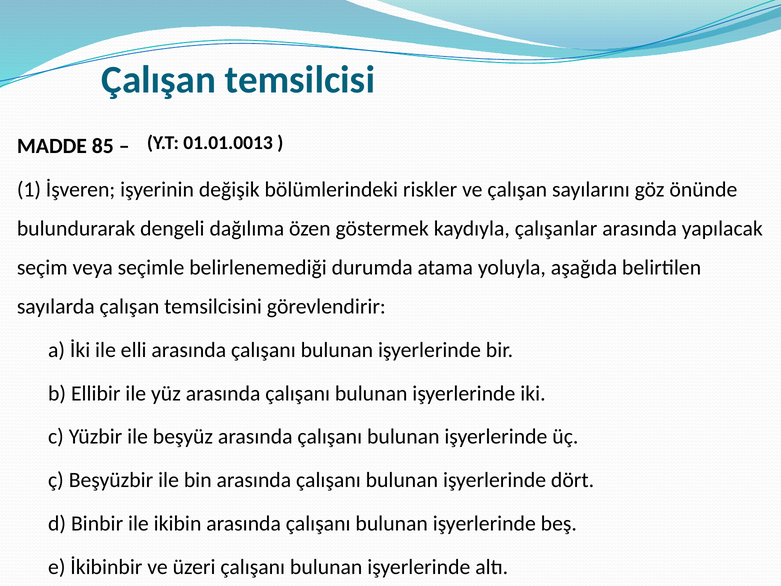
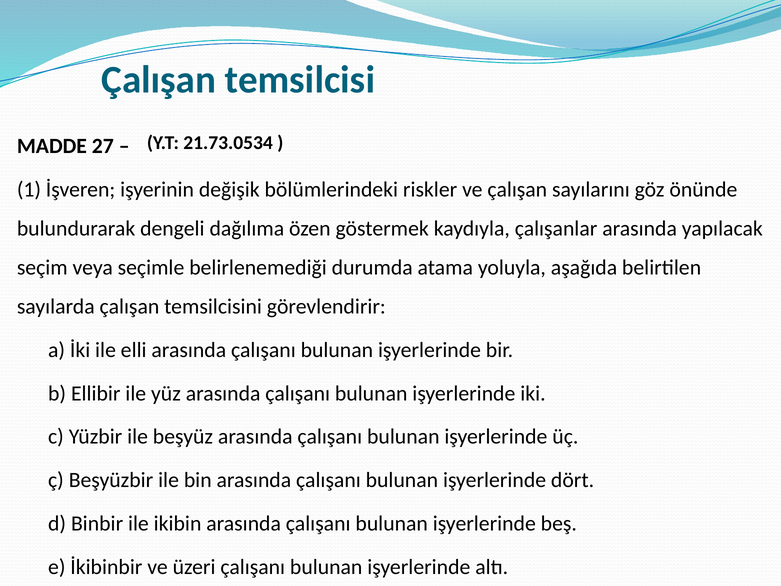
01.01.0013: 01.01.0013 -> 21.73.0534
85: 85 -> 27
